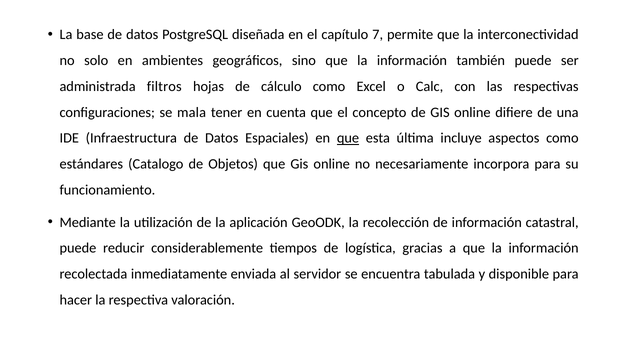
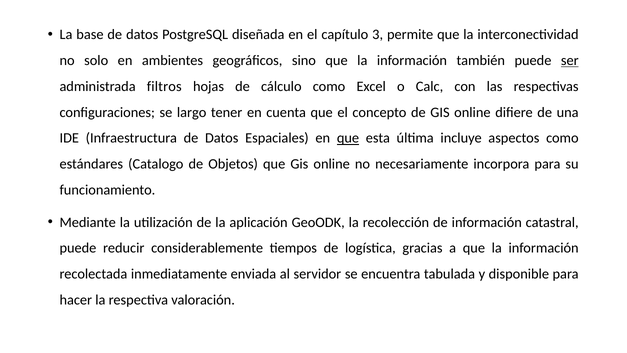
7: 7 -> 3
ser underline: none -> present
mala: mala -> largo
